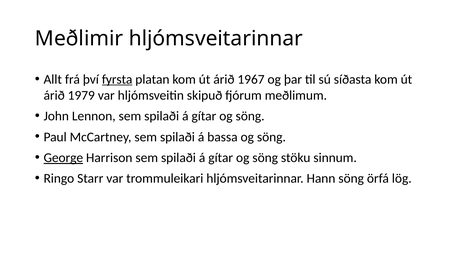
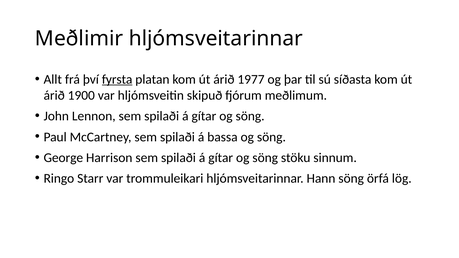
1967: 1967 -> 1977
1979: 1979 -> 1900
George underline: present -> none
